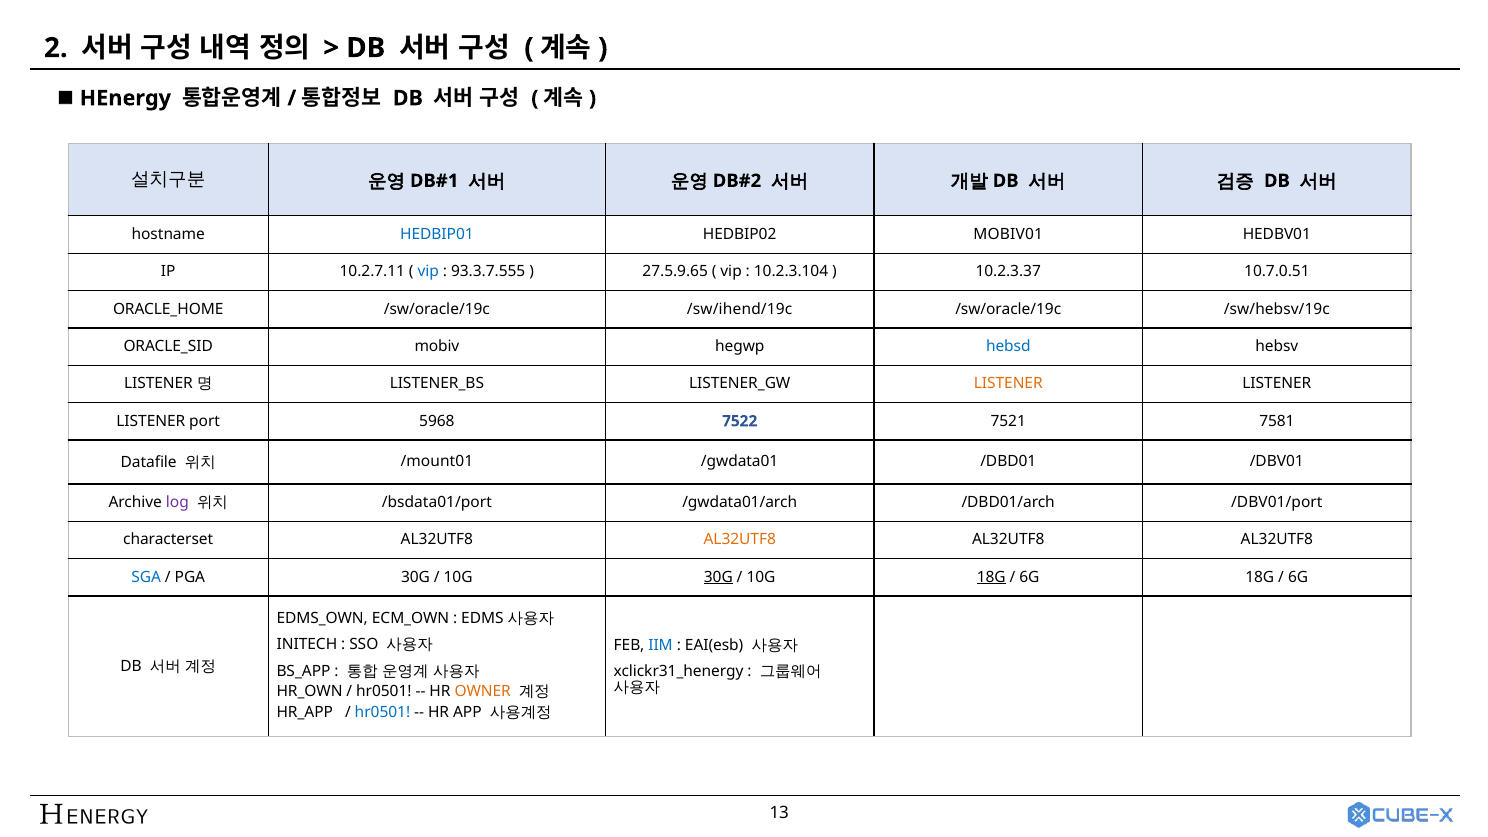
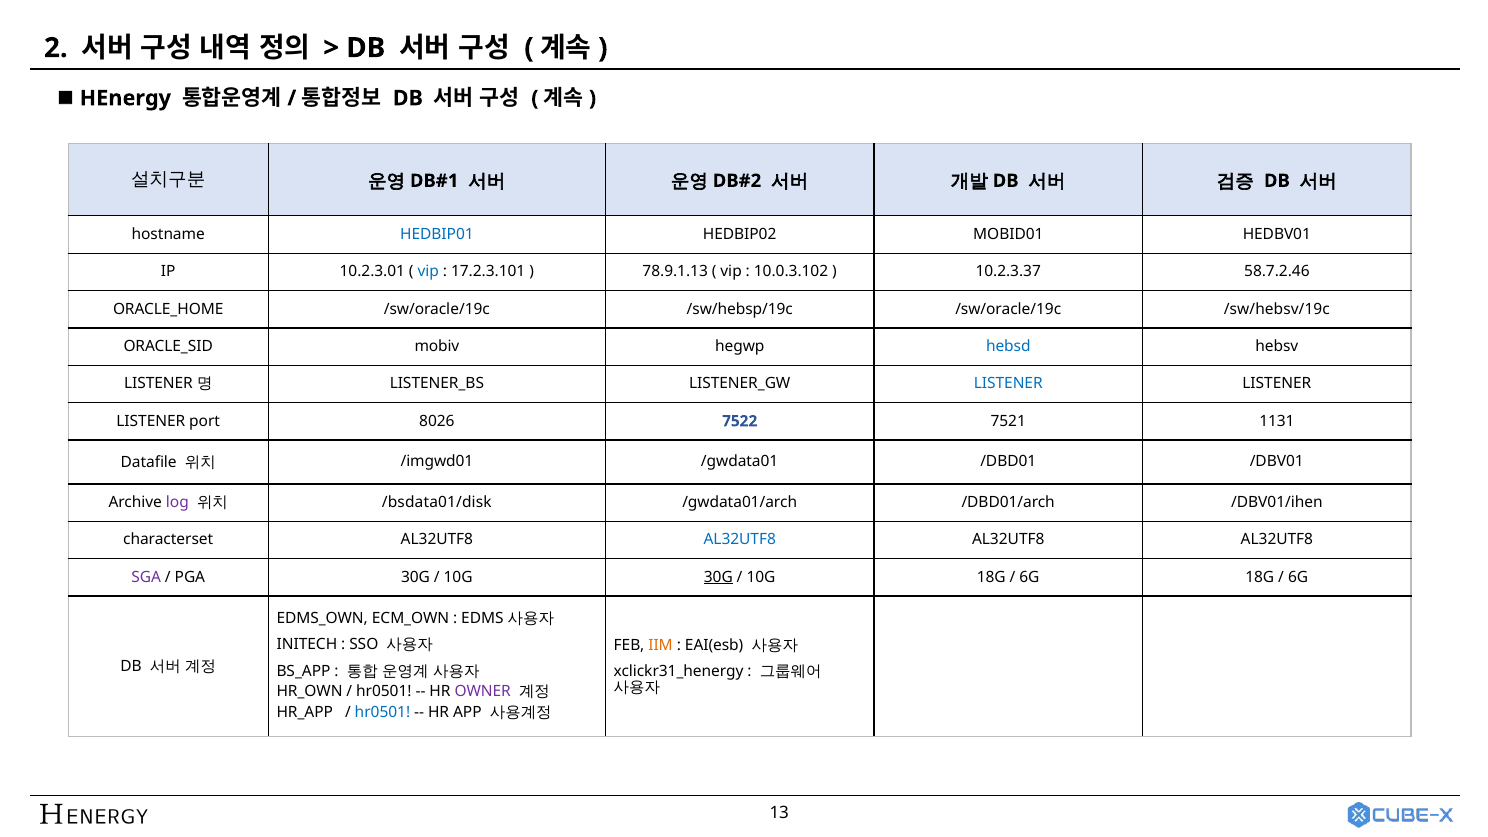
MOBIV01: MOBIV01 -> MOBID01
10.2.7.11: 10.2.7.11 -> 10.2.3.01
93.3.7.555: 93.3.7.555 -> 17.2.3.101
27.5.9.65: 27.5.9.65 -> 78.9.1.13
10.2.3.104: 10.2.3.104 -> 10.0.3.102
10.7.0.51: 10.7.0.51 -> 58.7.2.46
/sw/ihend/19c: /sw/ihend/19c -> /sw/hebsp/19c
LISTENER at (1008, 384) colour: orange -> blue
5968: 5968 -> 8026
7581: 7581 -> 1131
/mount01: /mount01 -> /imgwd01
/bsdata01/port: /bsdata01/port -> /bsdata01/disk
/DBV01/port: /DBV01/port -> /DBV01/ihen
AL32UTF8 at (740, 540) colour: orange -> blue
SGA colour: blue -> purple
18G at (991, 577) underline: present -> none
IIM colour: blue -> orange
OWNER colour: orange -> purple
